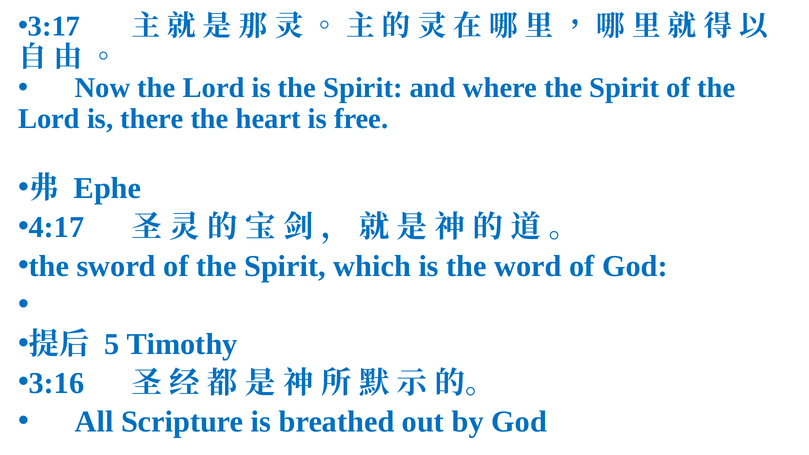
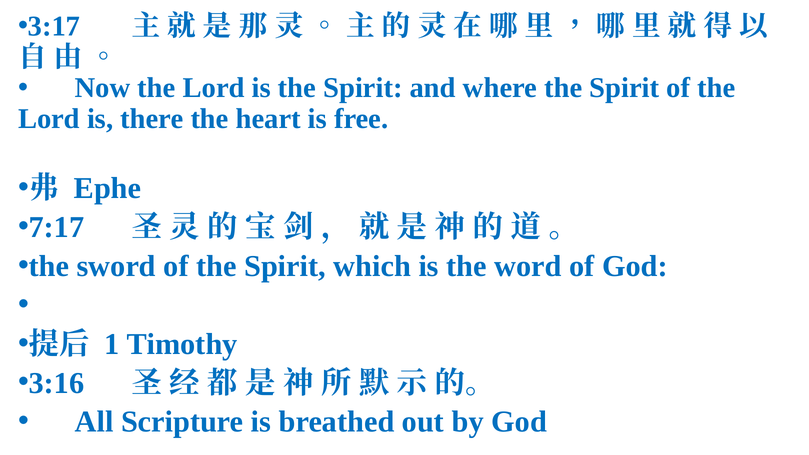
4:17: 4:17 -> 7:17
5: 5 -> 1
